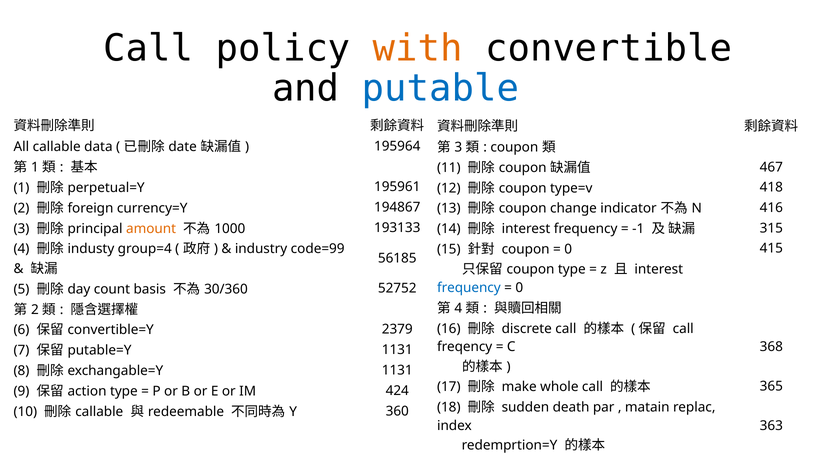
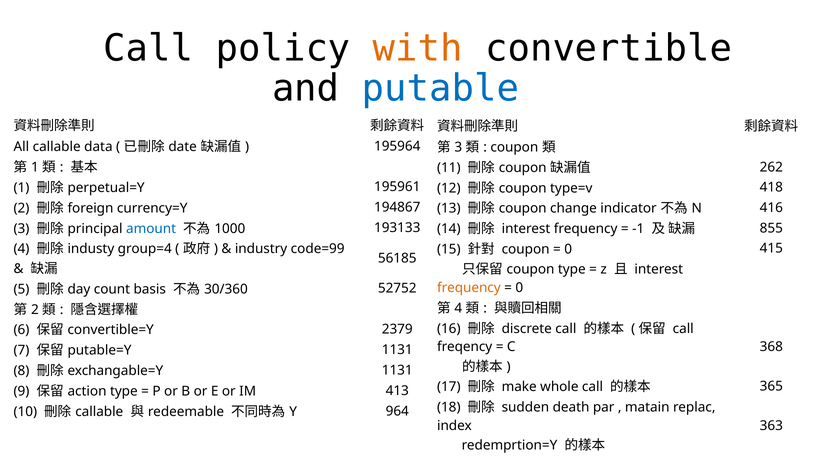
467: 467 -> 262
amount colour: orange -> blue
315: 315 -> 855
frequency at (469, 288) colour: blue -> orange
424: 424 -> 413
360: 360 -> 964
